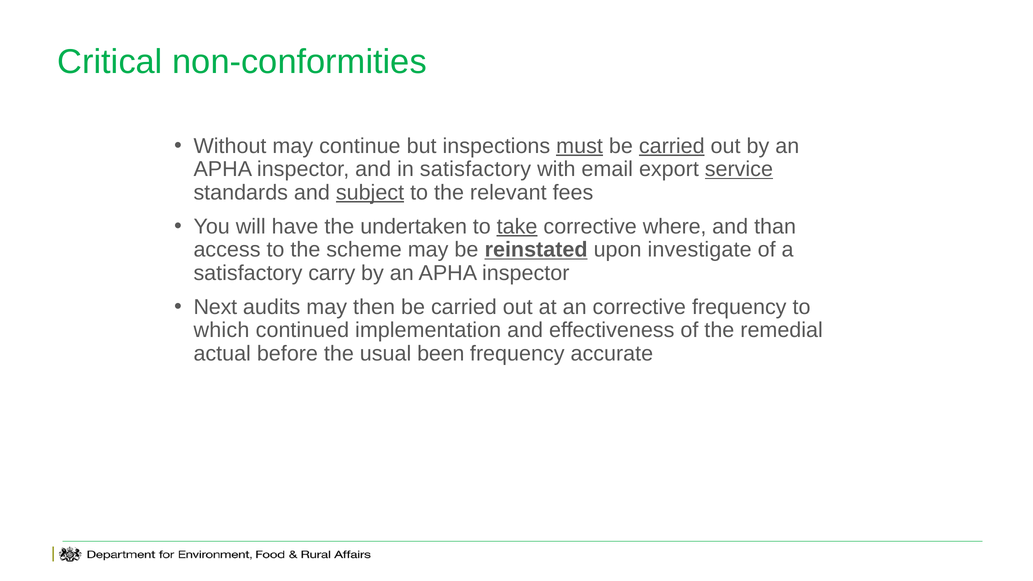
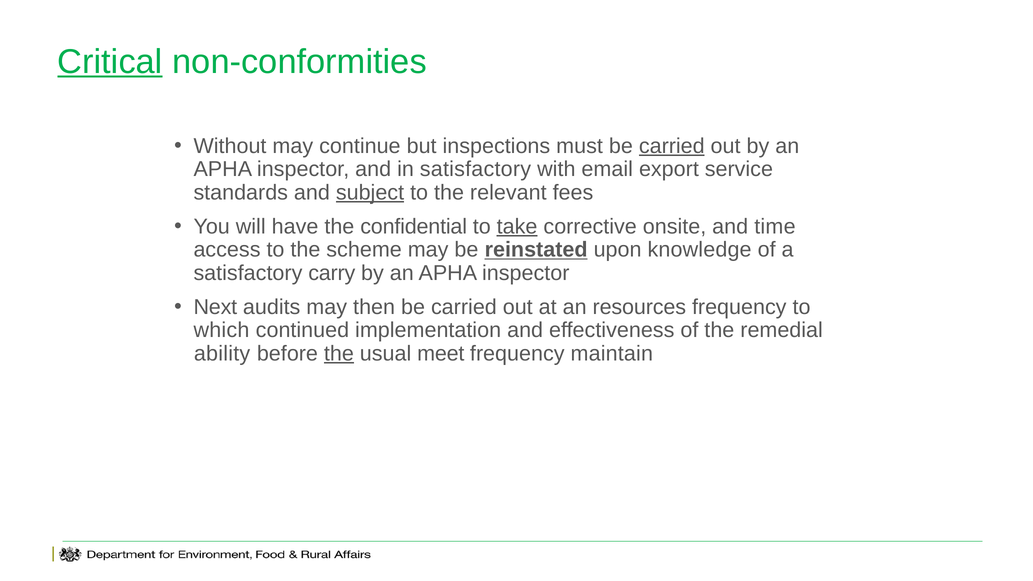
Critical underline: none -> present
must underline: present -> none
service underline: present -> none
undertaken: undertaken -> confidential
where: where -> onsite
than: than -> time
investigate: investigate -> knowledge
an corrective: corrective -> resources
actual: actual -> ability
the at (339, 353) underline: none -> present
been: been -> meet
accurate: accurate -> maintain
